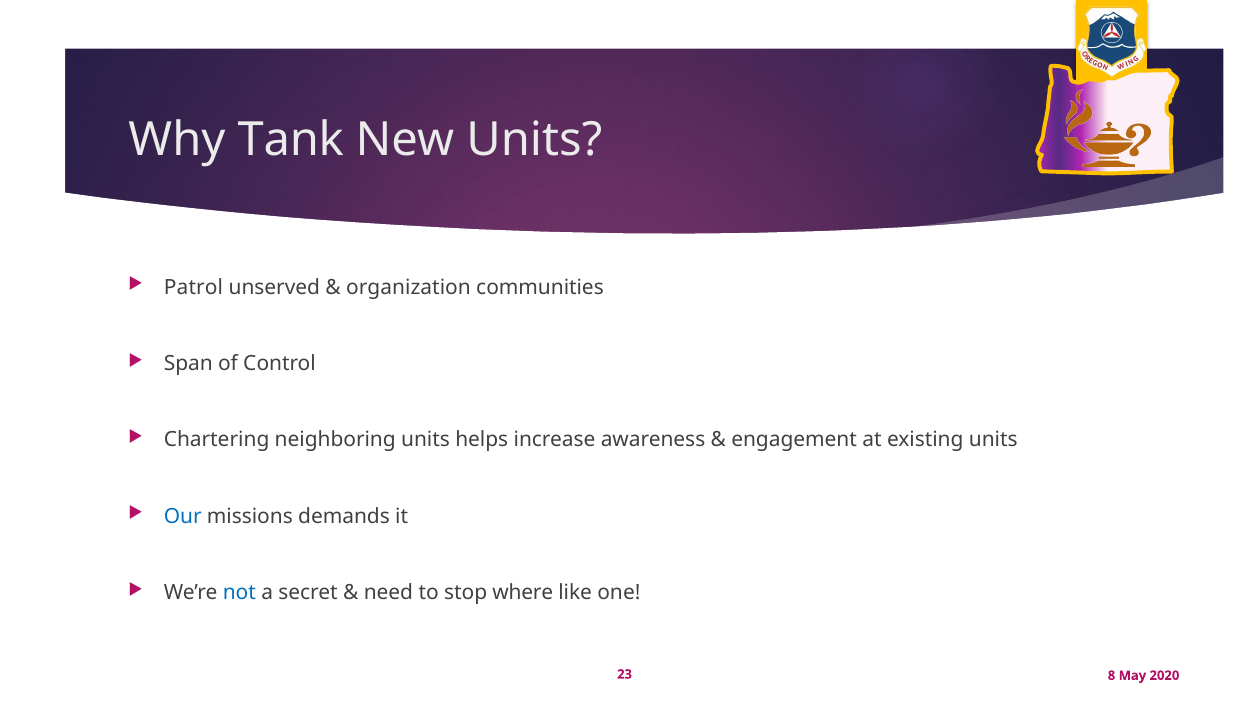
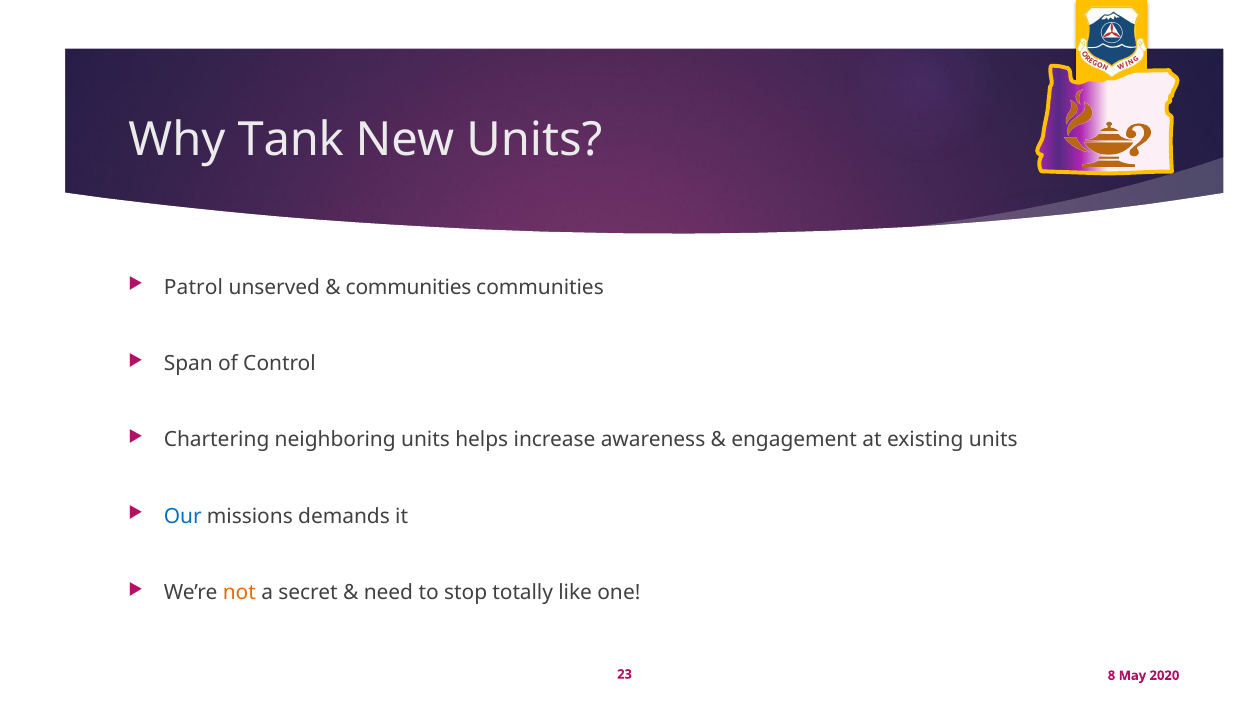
organization at (408, 287): organization -> communities
not colour: blue -> orange
where: where -> totally
